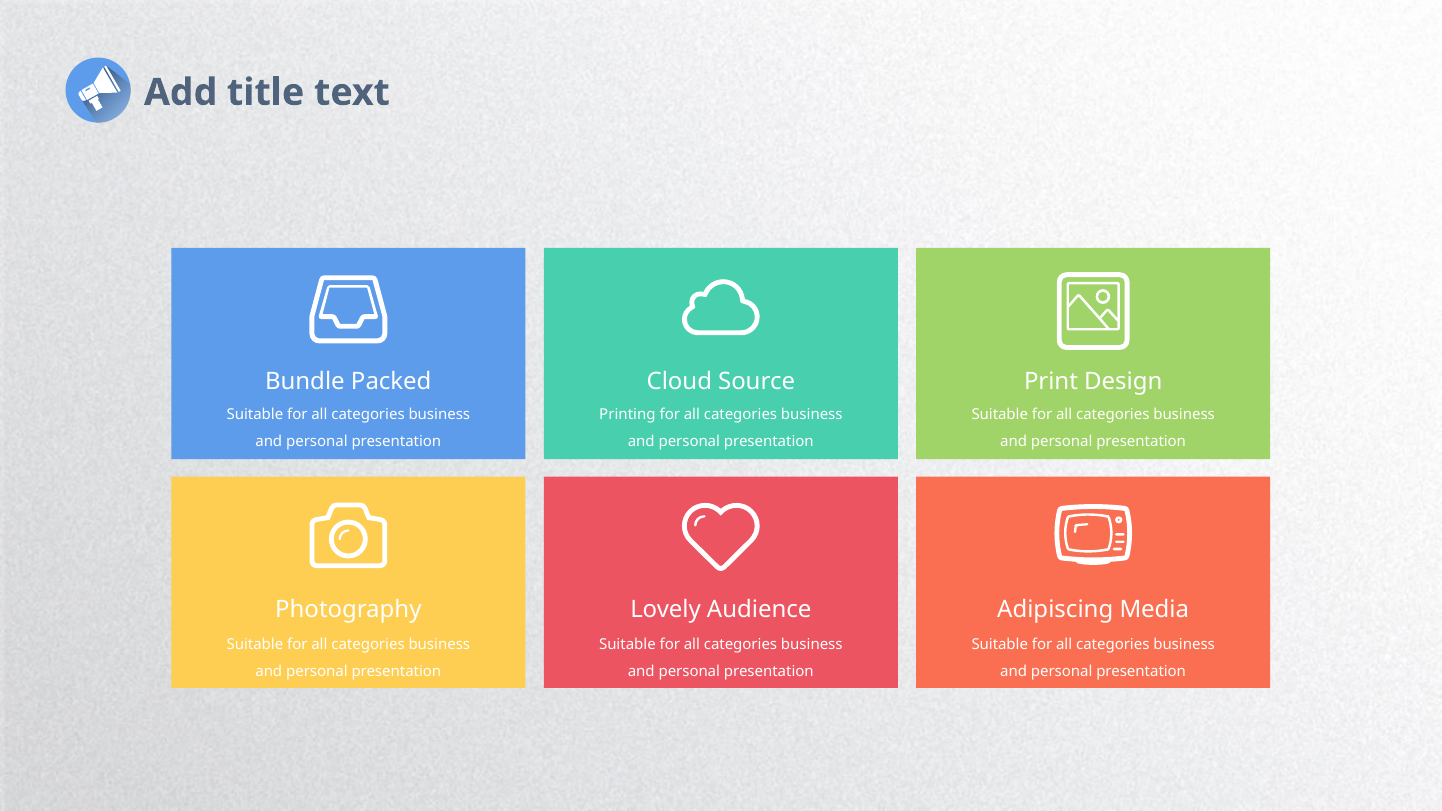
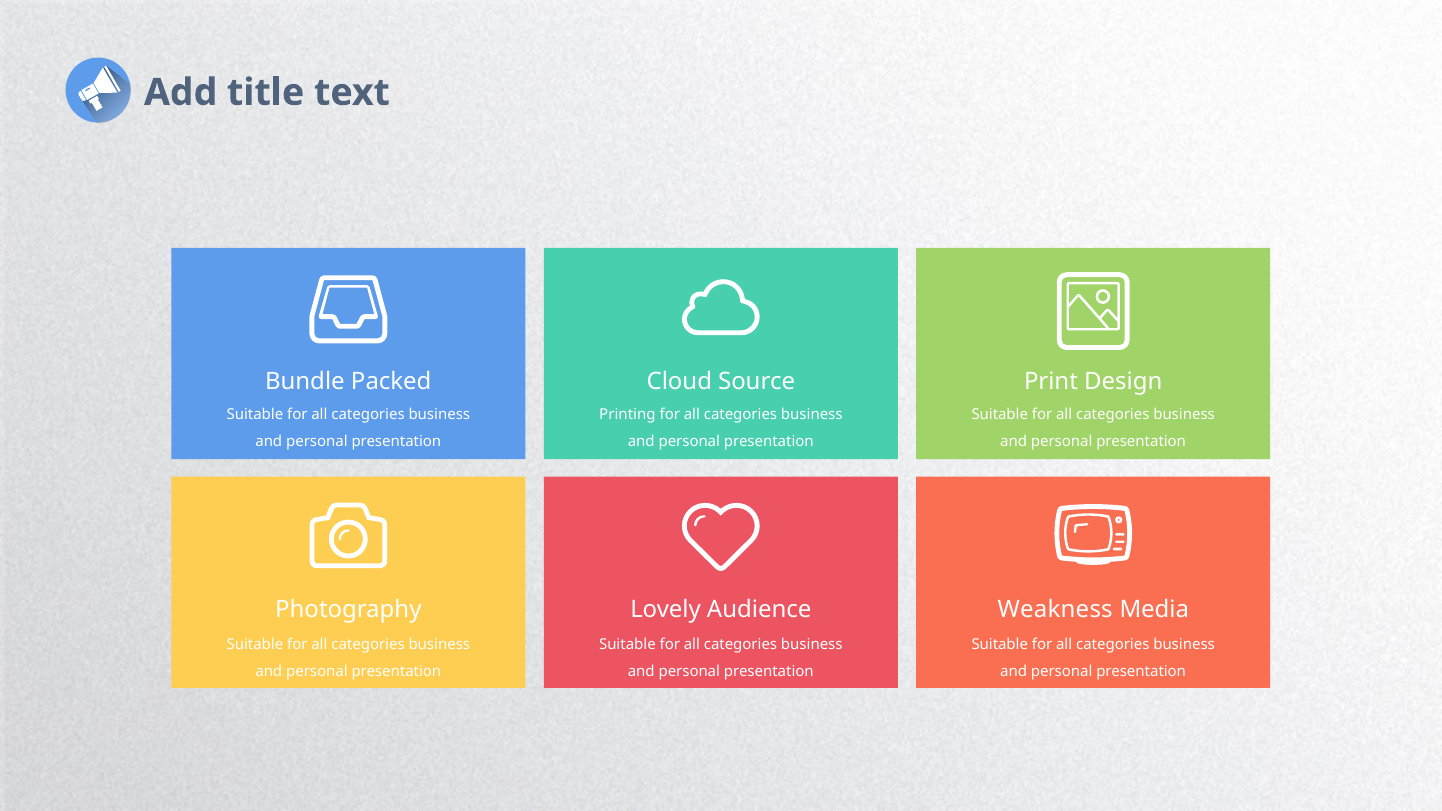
Adipiscing: Adipiscing -> Weakness
